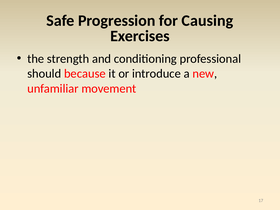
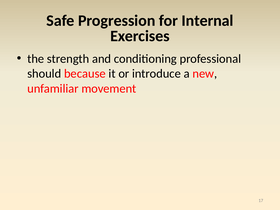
Causing: Causing -> Internal
